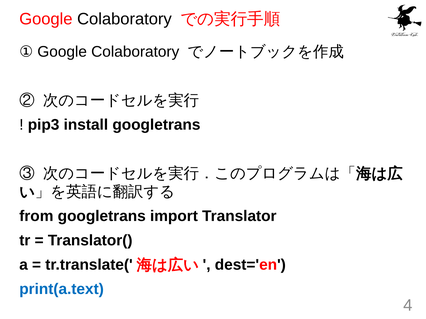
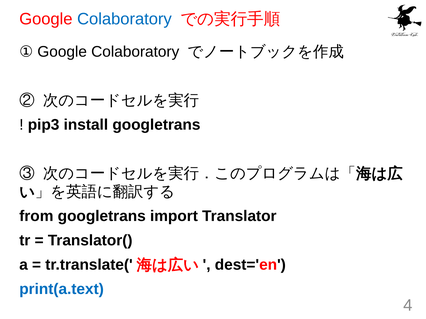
Colaboratory at (124, 19) colour: black -> blue
